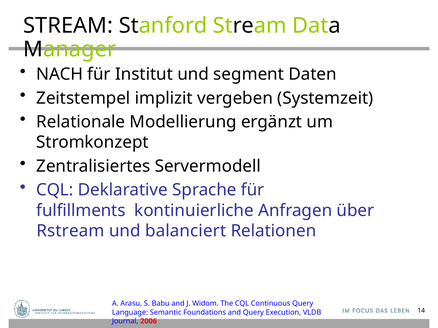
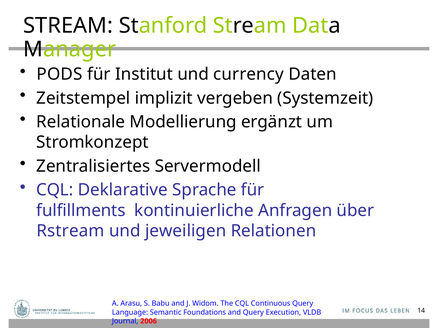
NACH: NACH -> PODS
segment: segment -> currency
balanciert: balanciert -> jeweiligen
